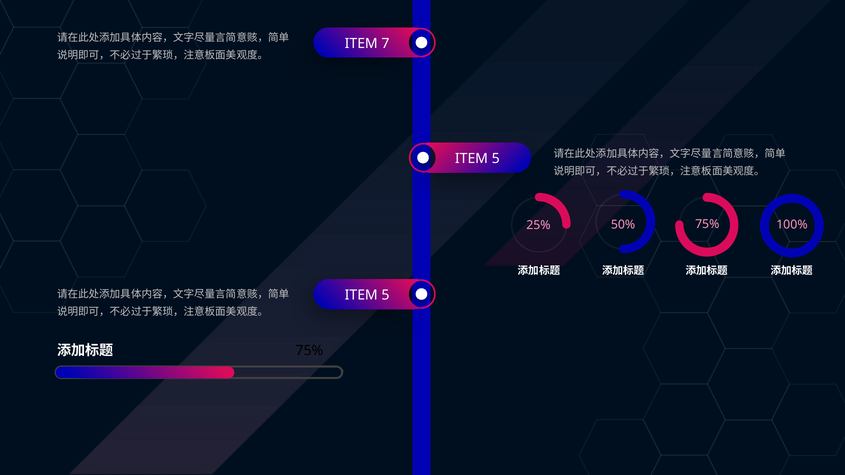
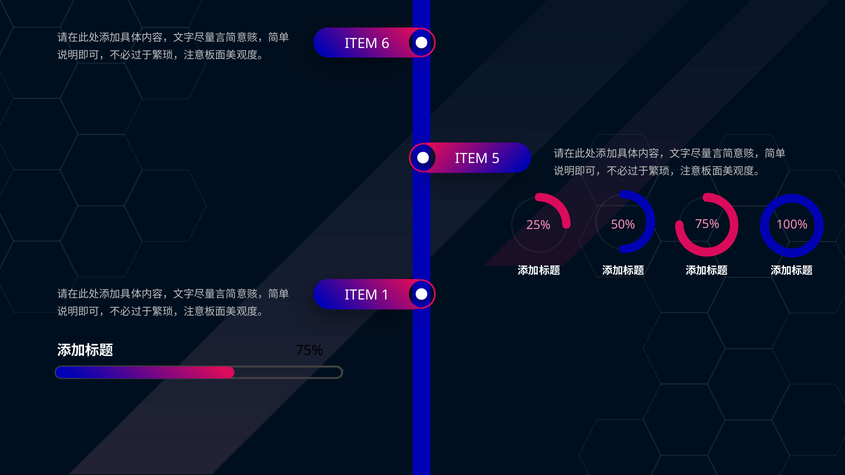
7: 7 -> 6
5 at (385, 295): 5 -> 1
